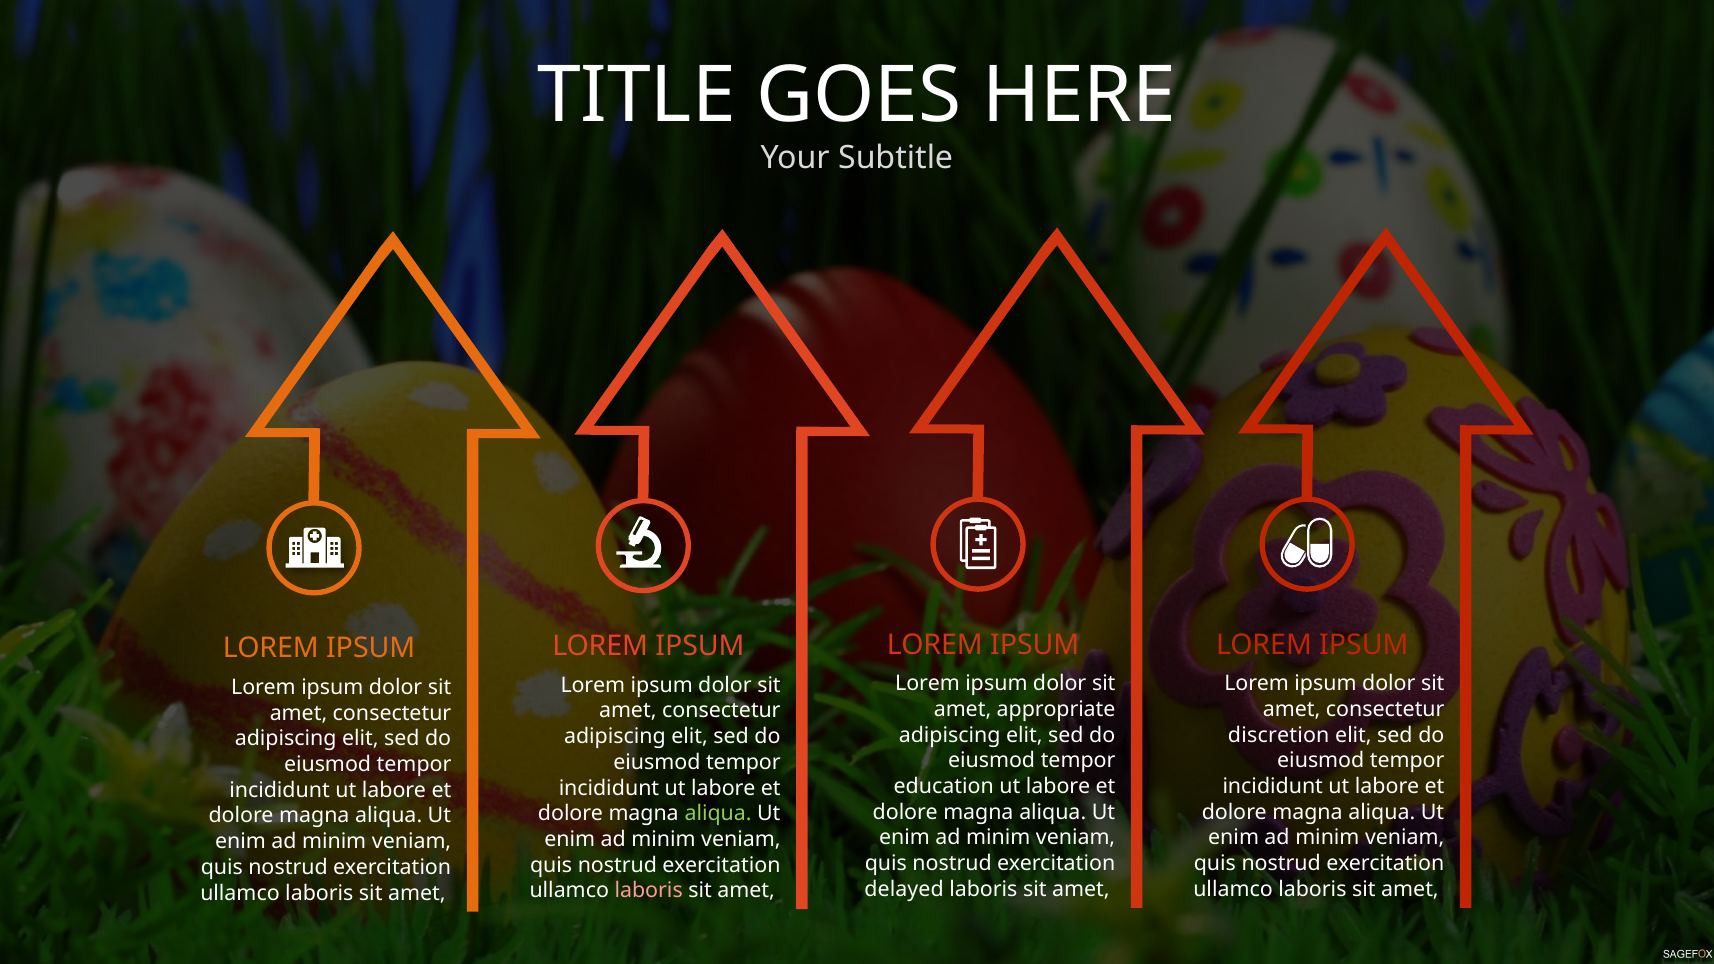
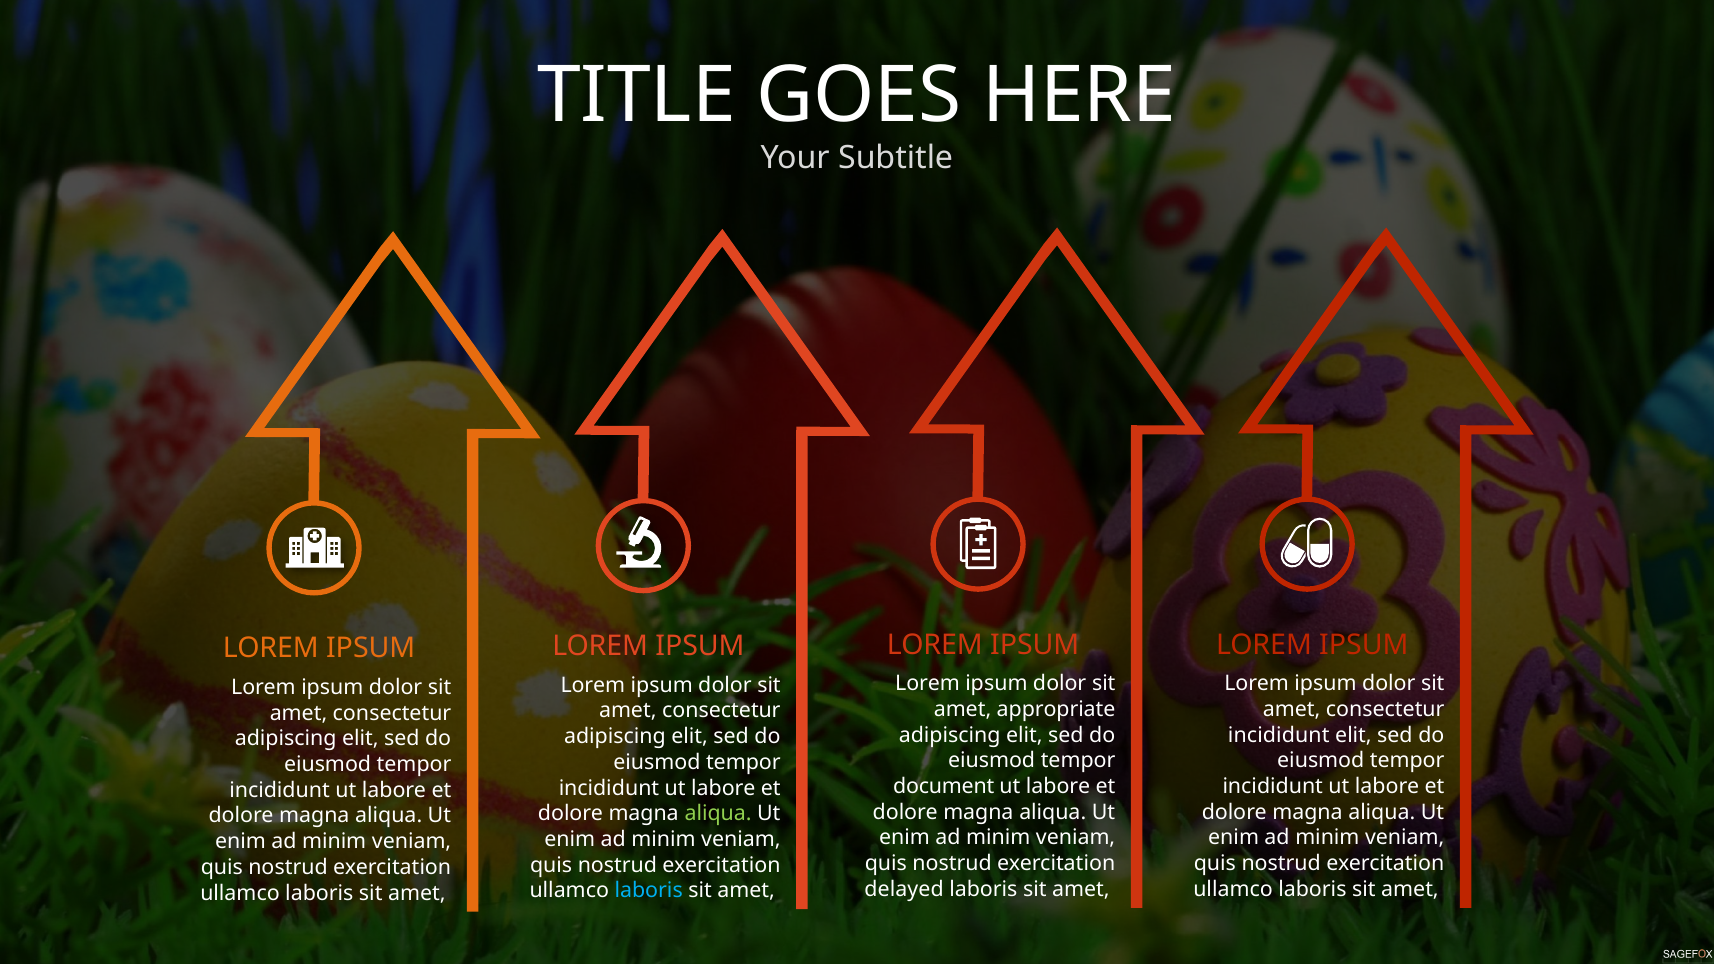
discretion at (1279, 735): discretion -> incididunt
education: education -> document
laboris at (649, 891) colour: pink -> light blue
